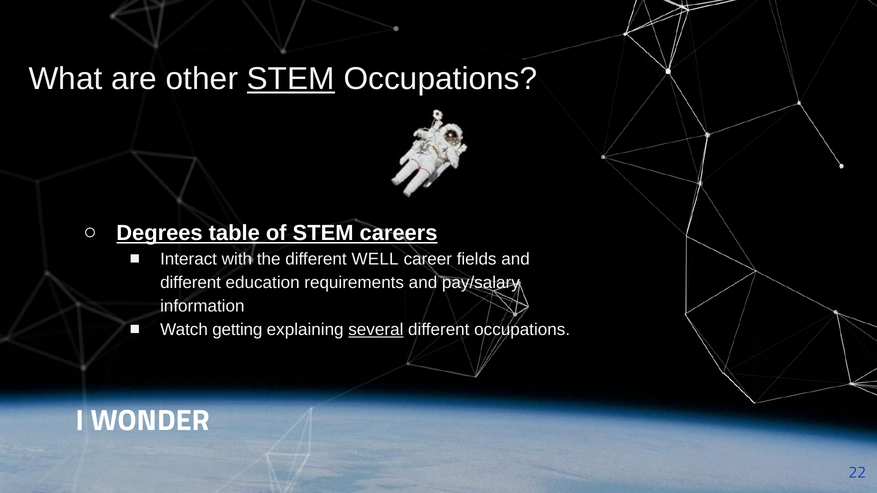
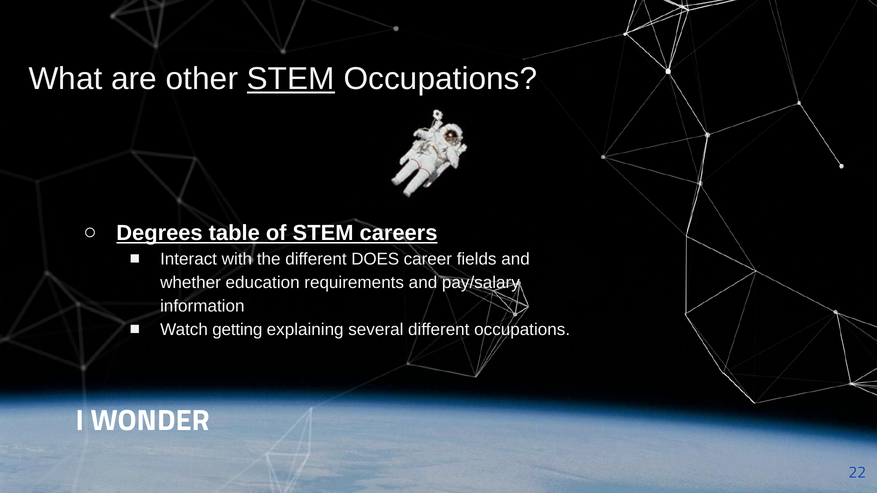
WELL: WELL -> DOES
different at (191, 283): different -> whether
several underline: present -> none
